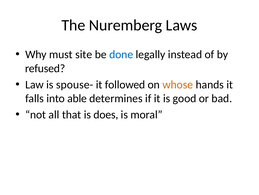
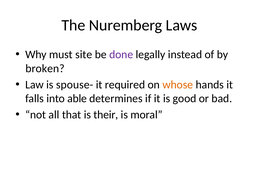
done colour: blue -> purple
refused: refused -> broken
followed: followed -> required
does: does -> their
